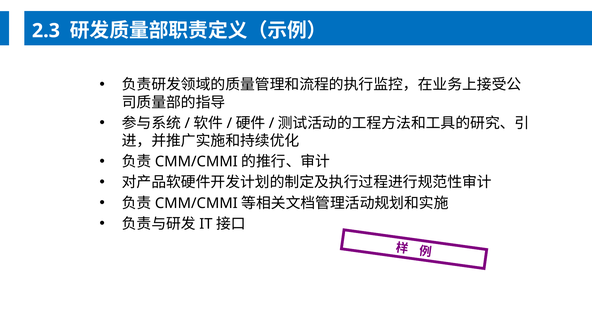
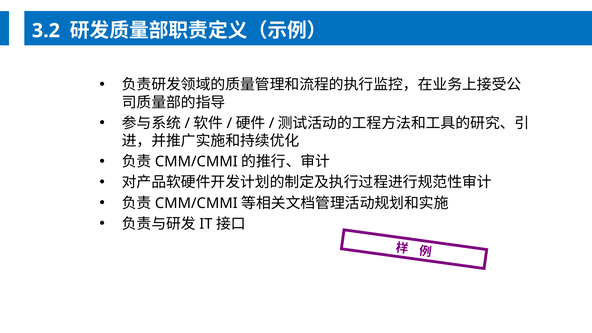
2.3: 2.3 -> 3.2
